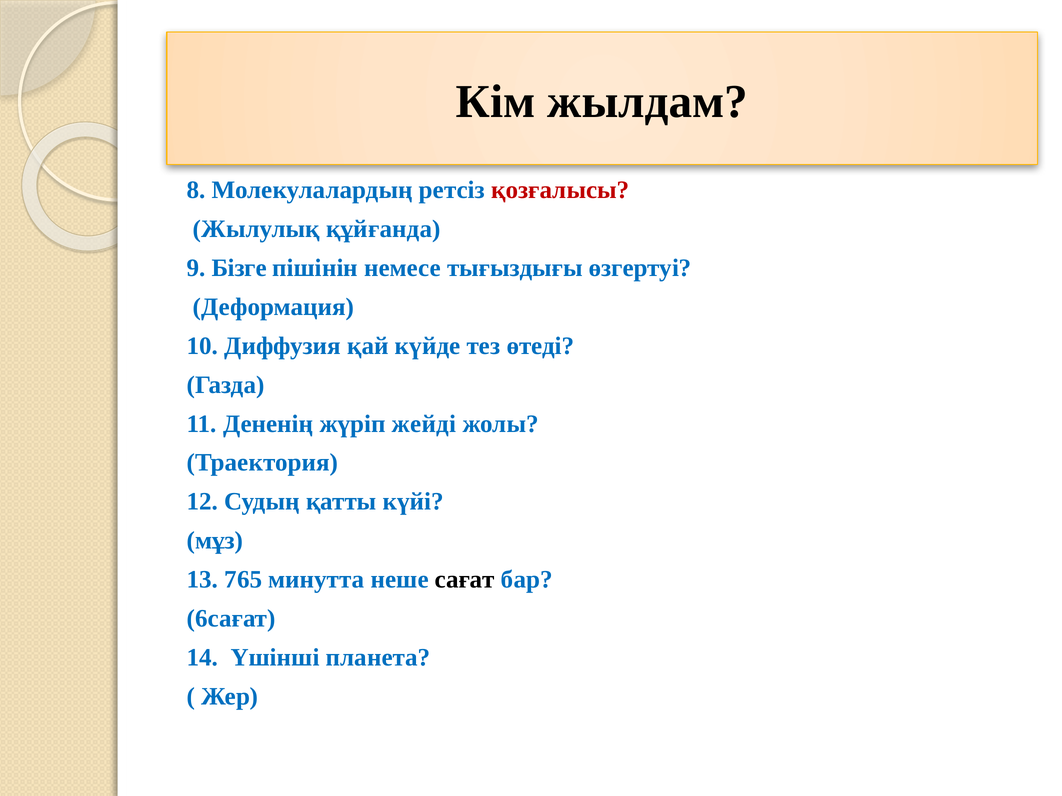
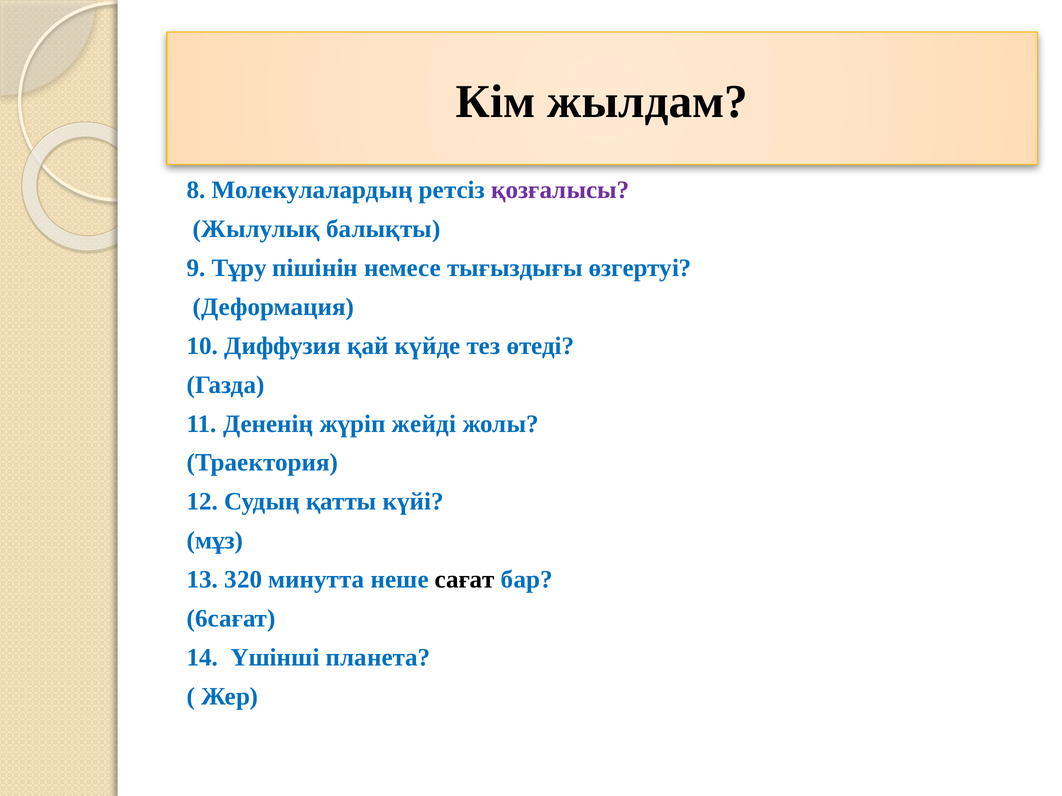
қозғалысы colour: red -> purple
құйғанда: құйғанда -> балықты
Бізге: Бізге -> Тұру
765: 765 -> 320
